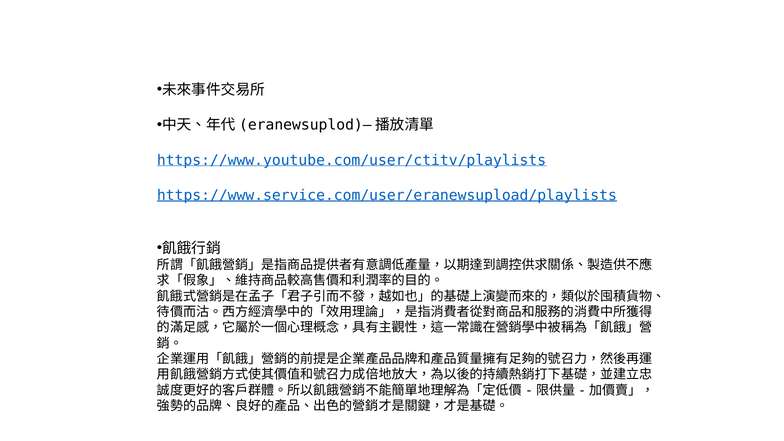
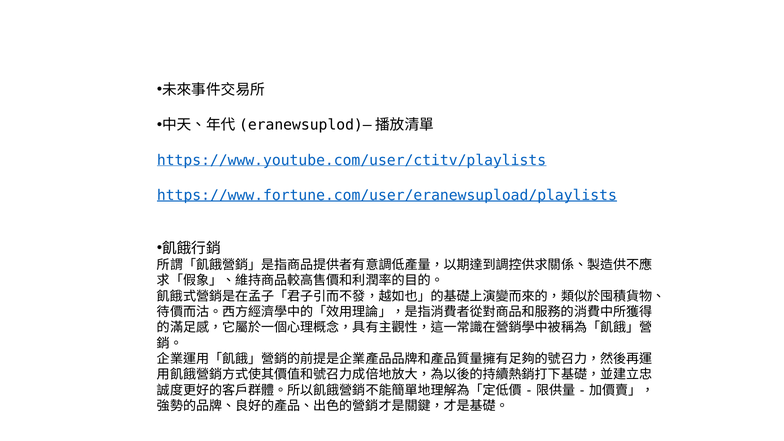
https://www.service.com/user/eranewsupload/playlists: https://www.service.com/user/eranewsupload/playlists -> https://www.fortune.com/user/eranewsupload/playlists
